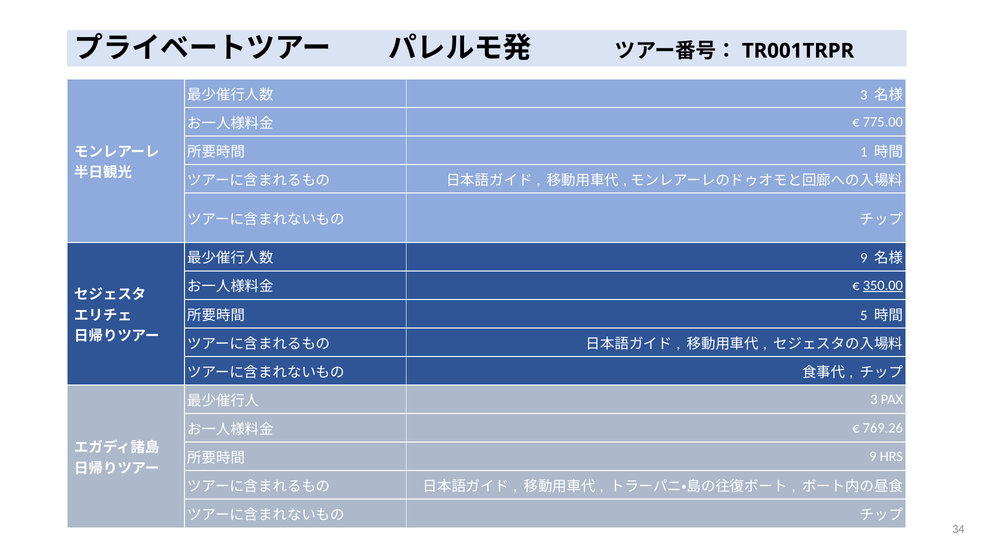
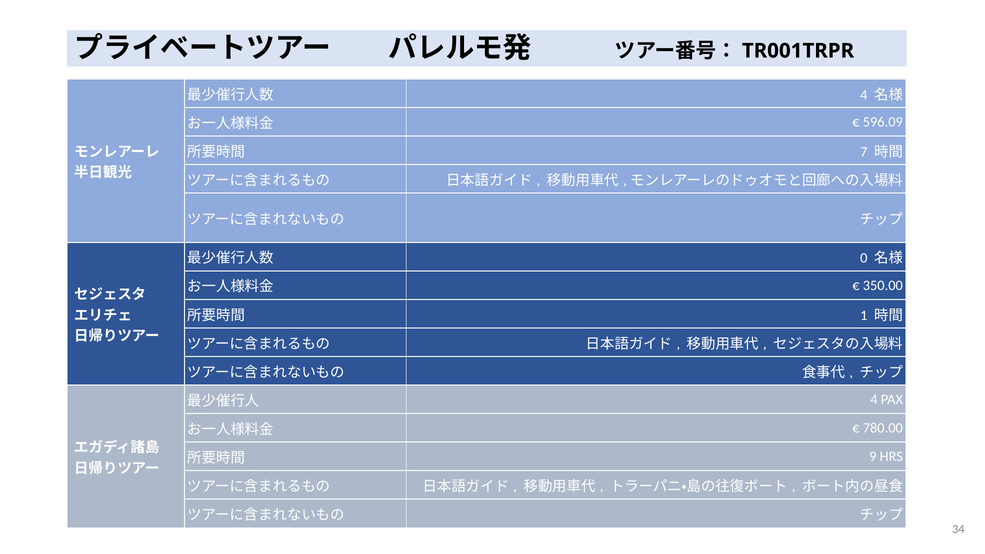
3 at (864, 95): 3 -> 4
775.00: 775.00 -> 596.09
1: 1 -> 7
9 at (864, 258): 9 -> 0
350.00 underline: present -> none
5: 5 -> 1
3 at (874, 400): 3 -> 4
769.26: 769.26 -> 780.00
